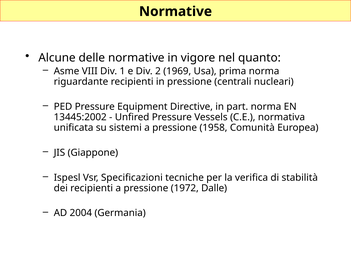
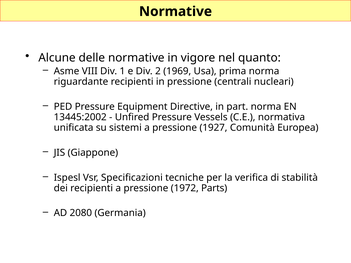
1958: 1958 -> 1927
Dalle: Dalle -> Parts
2004: 2004 -> 2080
